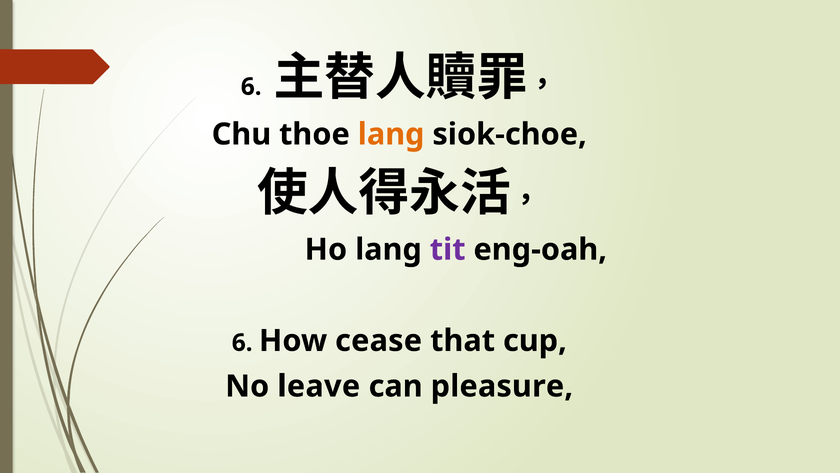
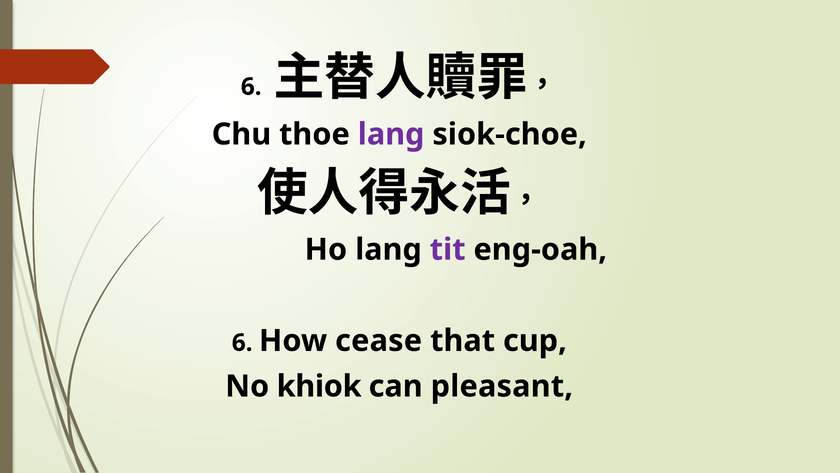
lang at (391, 134) colour: orange -> purple
leave: leave -> khiok
pleasure: pleasure -> pleasant
